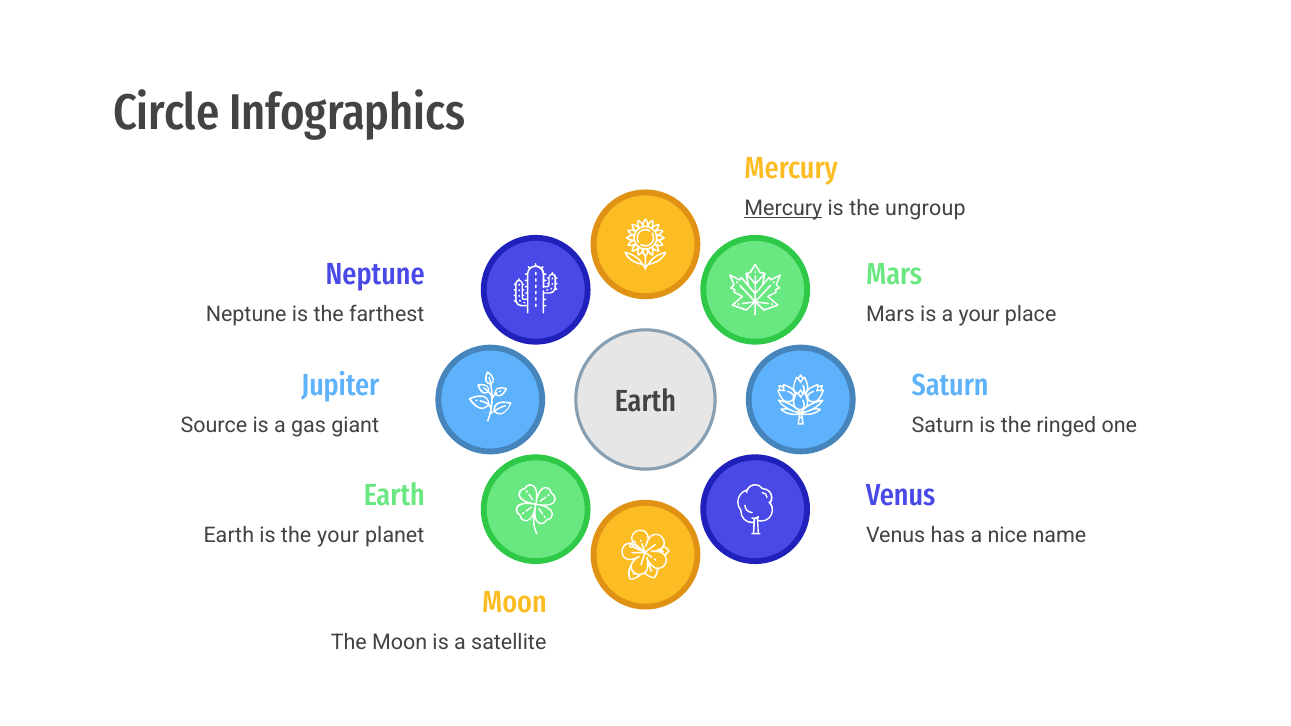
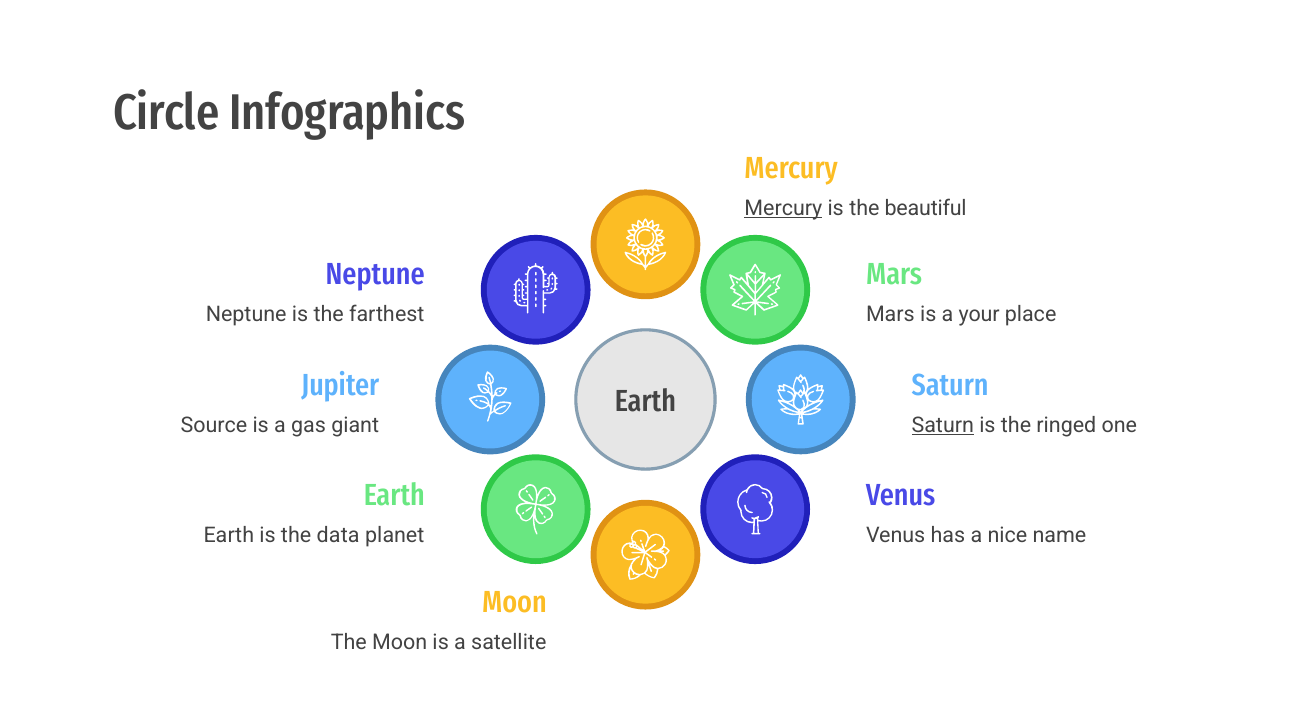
ungroup: ungroup -> beautiful
Saturn at (943, 426) underline: none -> present
the your: your -> data
